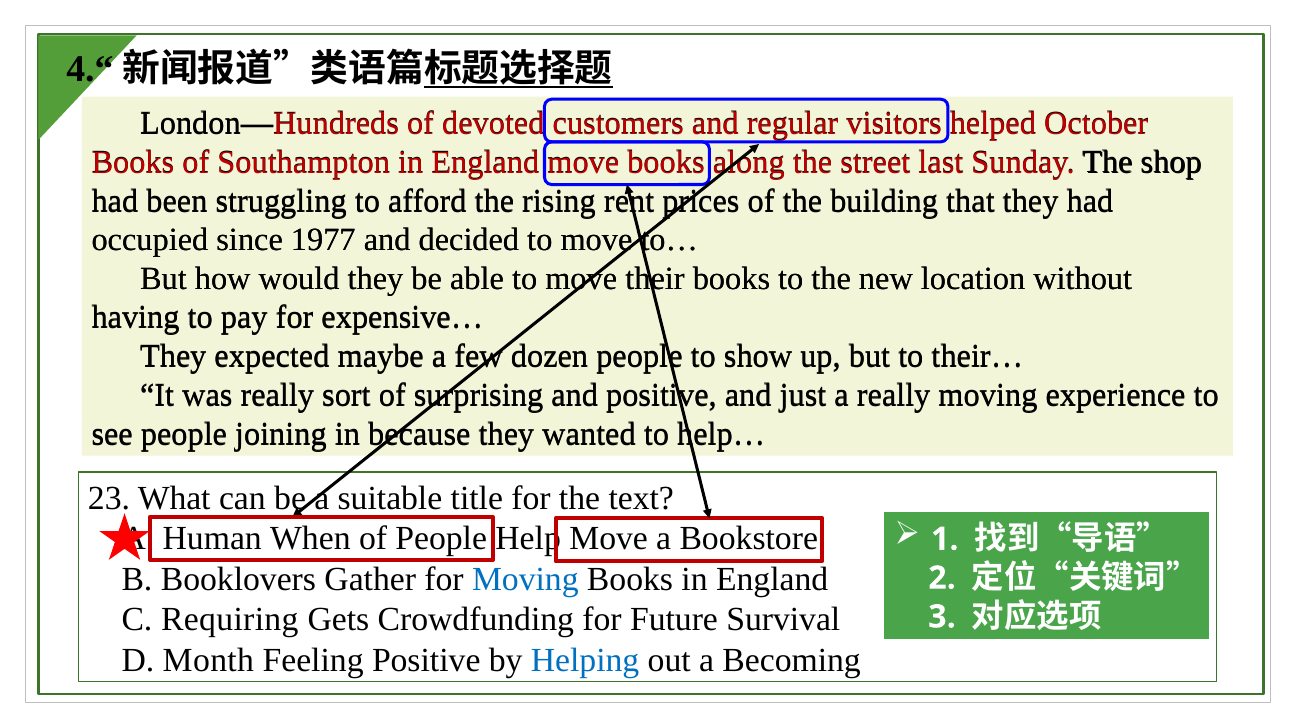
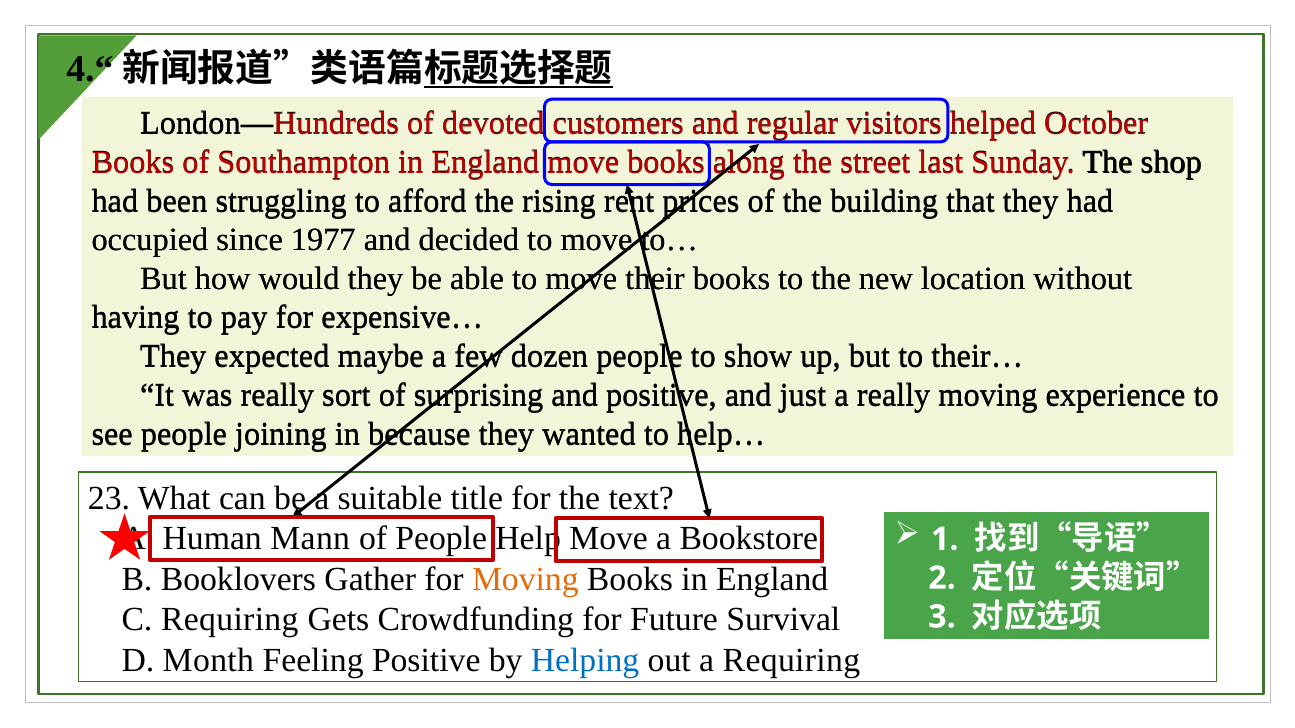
When: When -> Mann
Moving at (525, 579) colour: blue -> orange
a Becoming: Becoming -> Requiring
